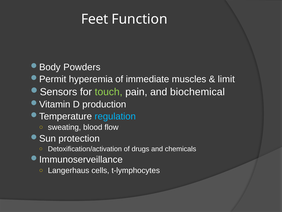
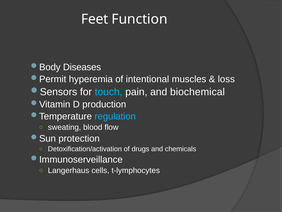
Powders: Powders -> Diseases
immediate: immediate -> intentional
limit: limit -> loss
touch colour: light green -> light blue
